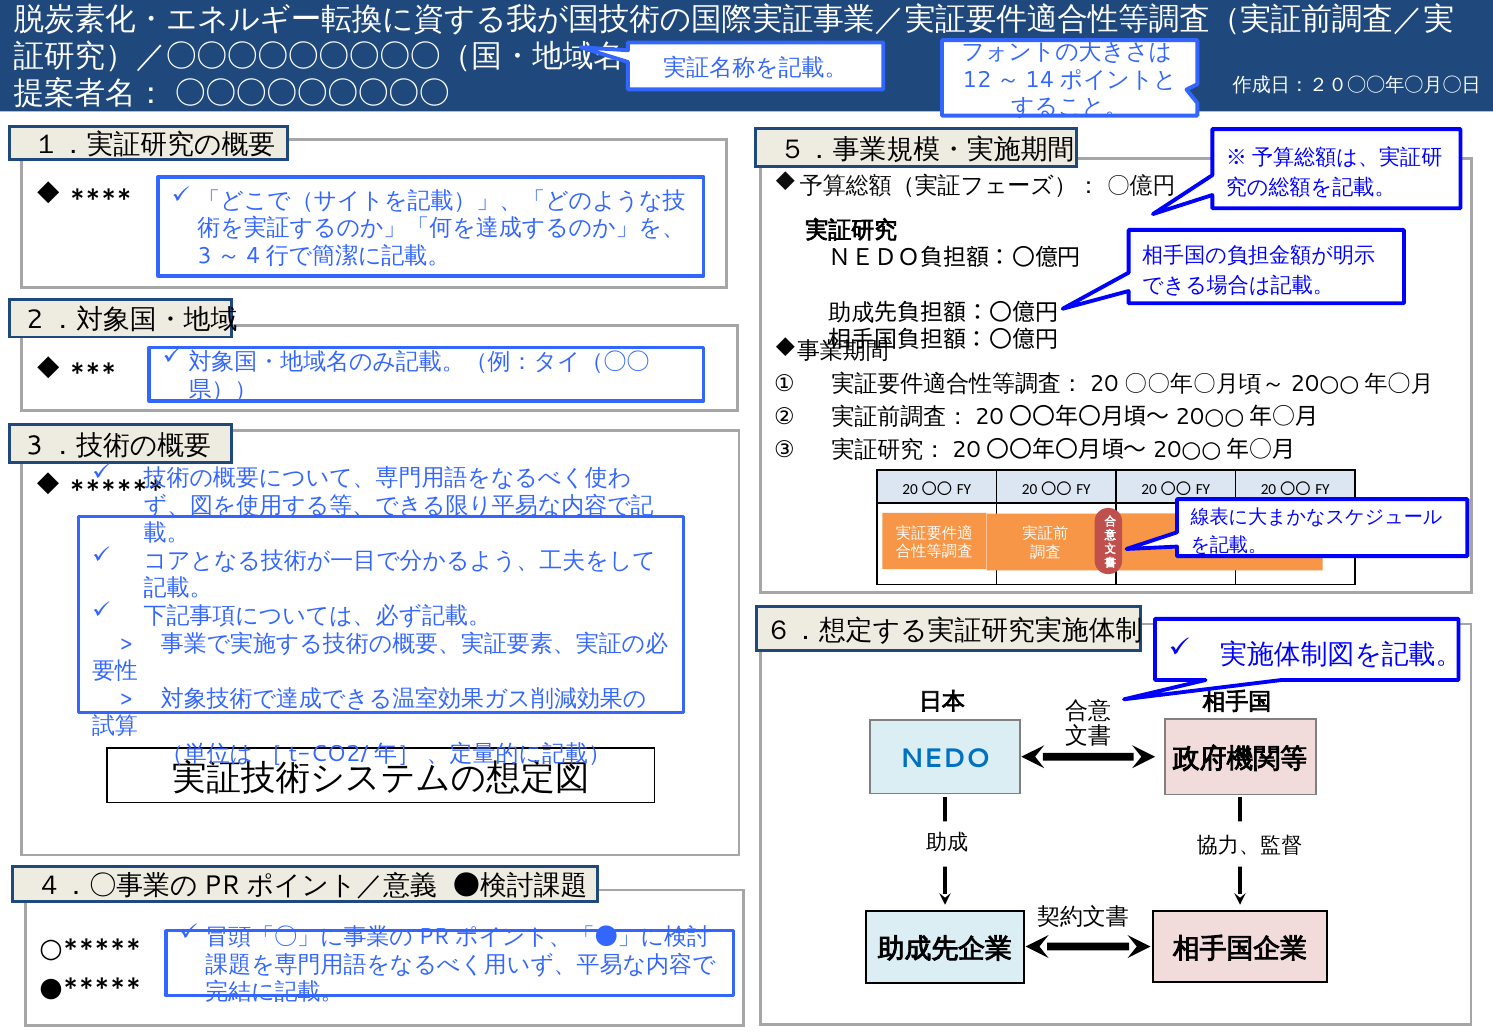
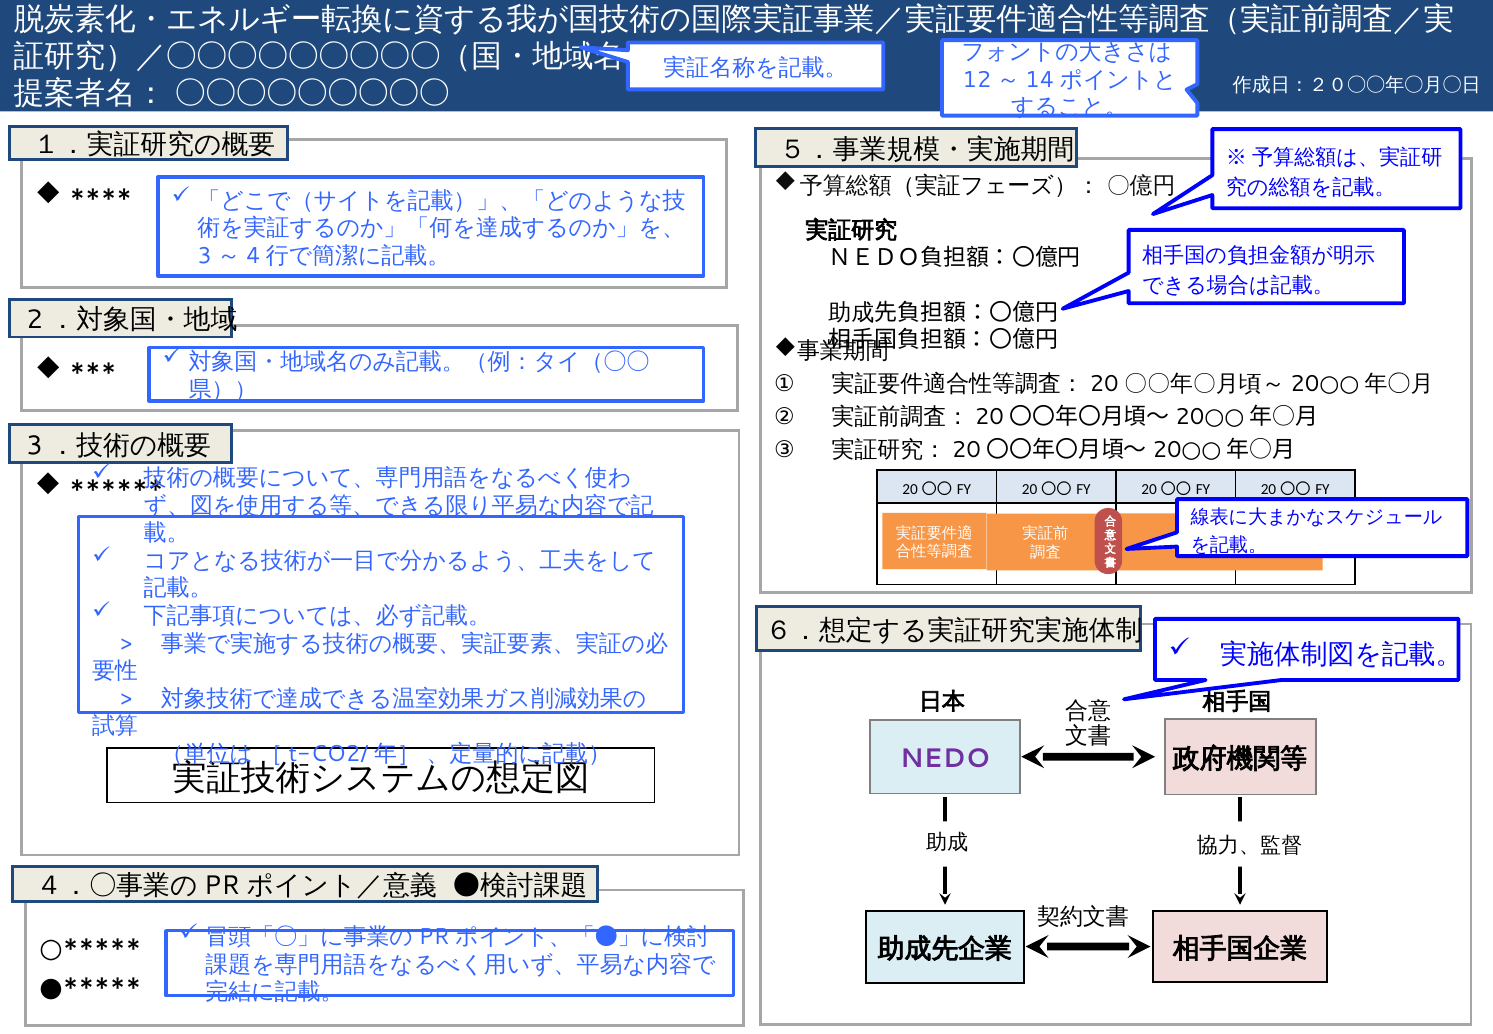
NEDO colour: blue -> purple
